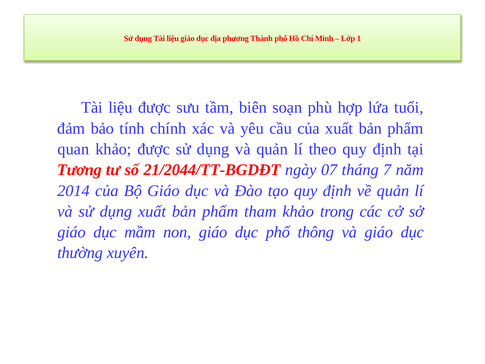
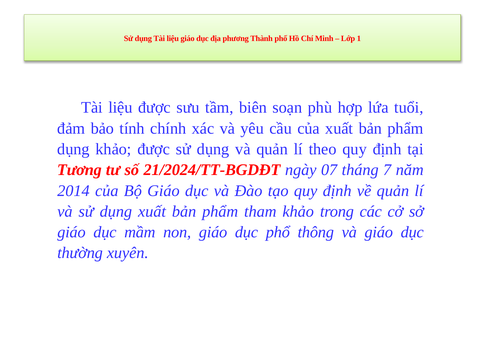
quan at (73, 149): quan -> dụng
21/2044/TT-BGDĐT: 21/2044/TT-BGDĐT -> 21/2024/TT-BGDĐT
